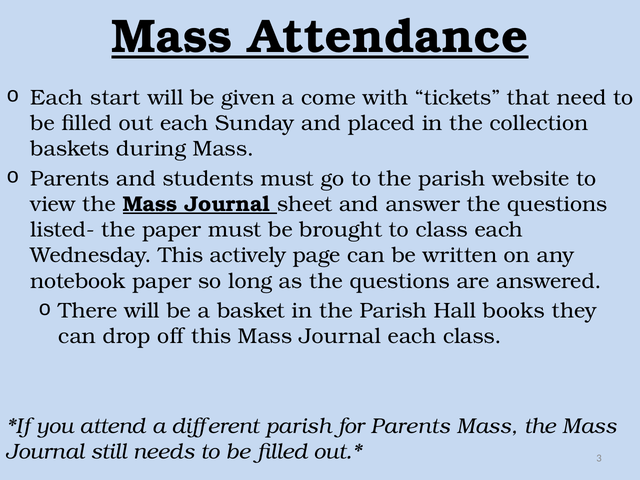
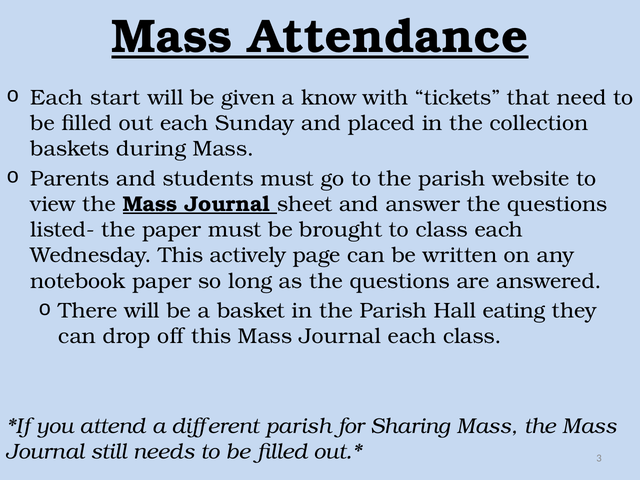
come: come -> know
books: books -> eating
for Parents: Parents -> Sharing
